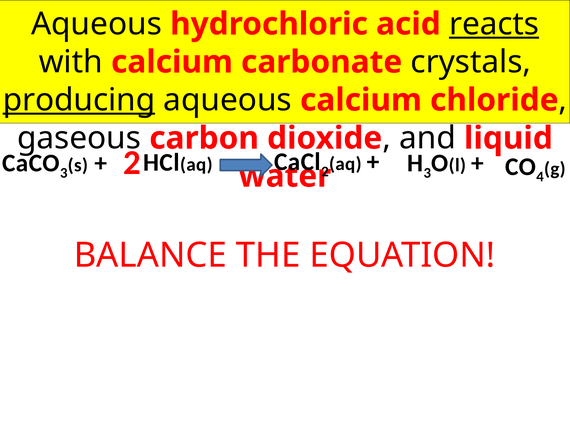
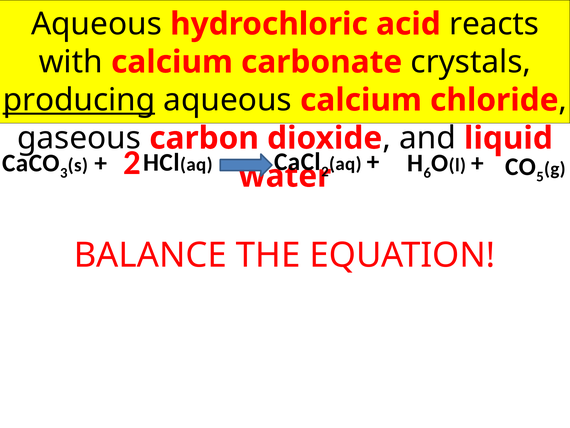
reacts underline: present -> none
4: 4 -> 5
3 at (427, 173): 3 -> 6
